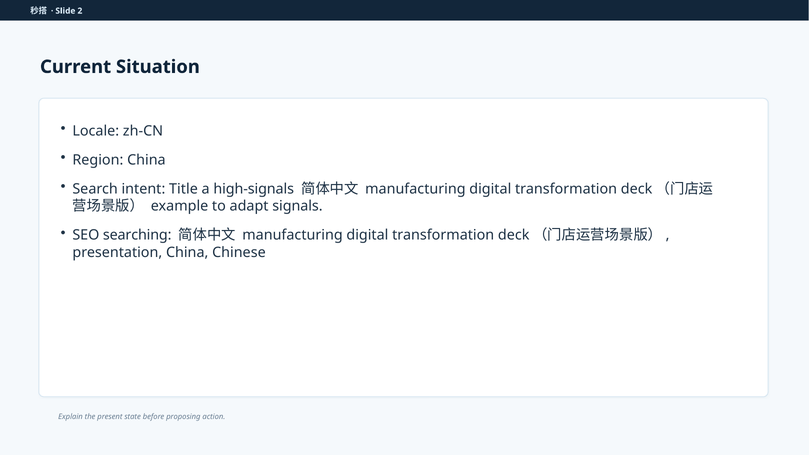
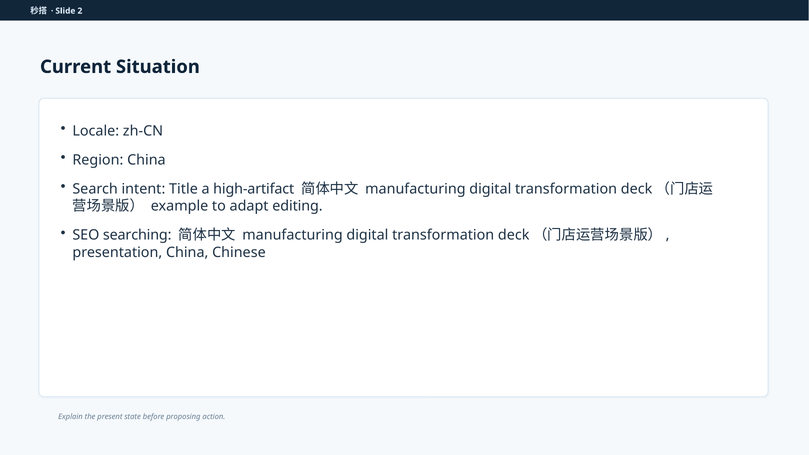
high-signals: high-signals -> high-artifact
signals: signals -> editing
